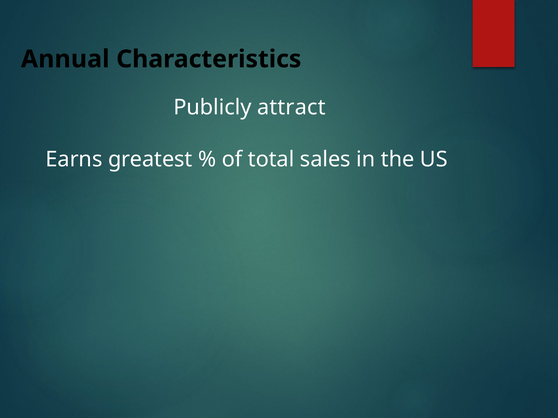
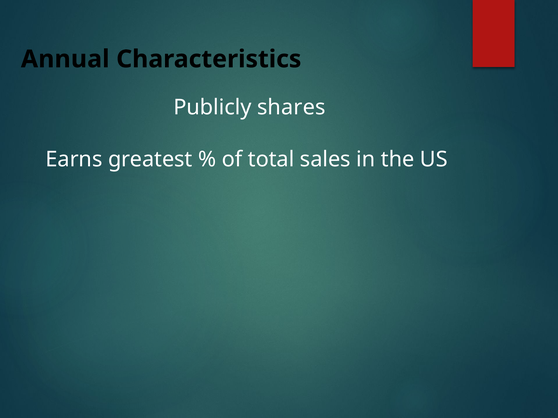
attract: attract -> shares
